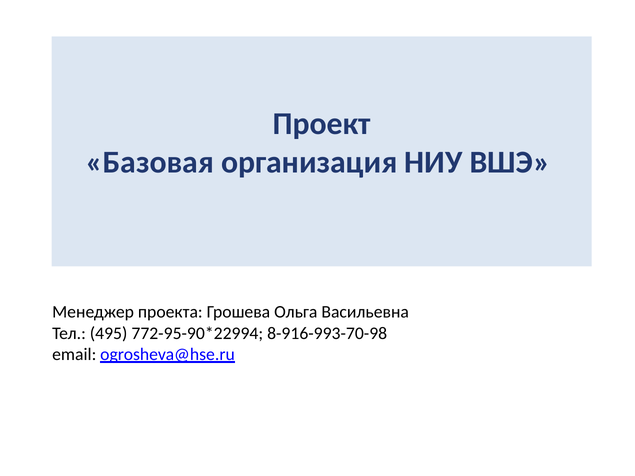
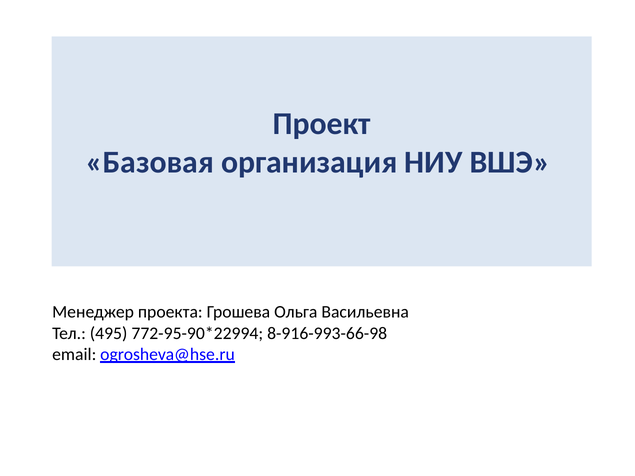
8-916-993-70-98: 8-916-993-70-98 -> 8-916-993-66-98
